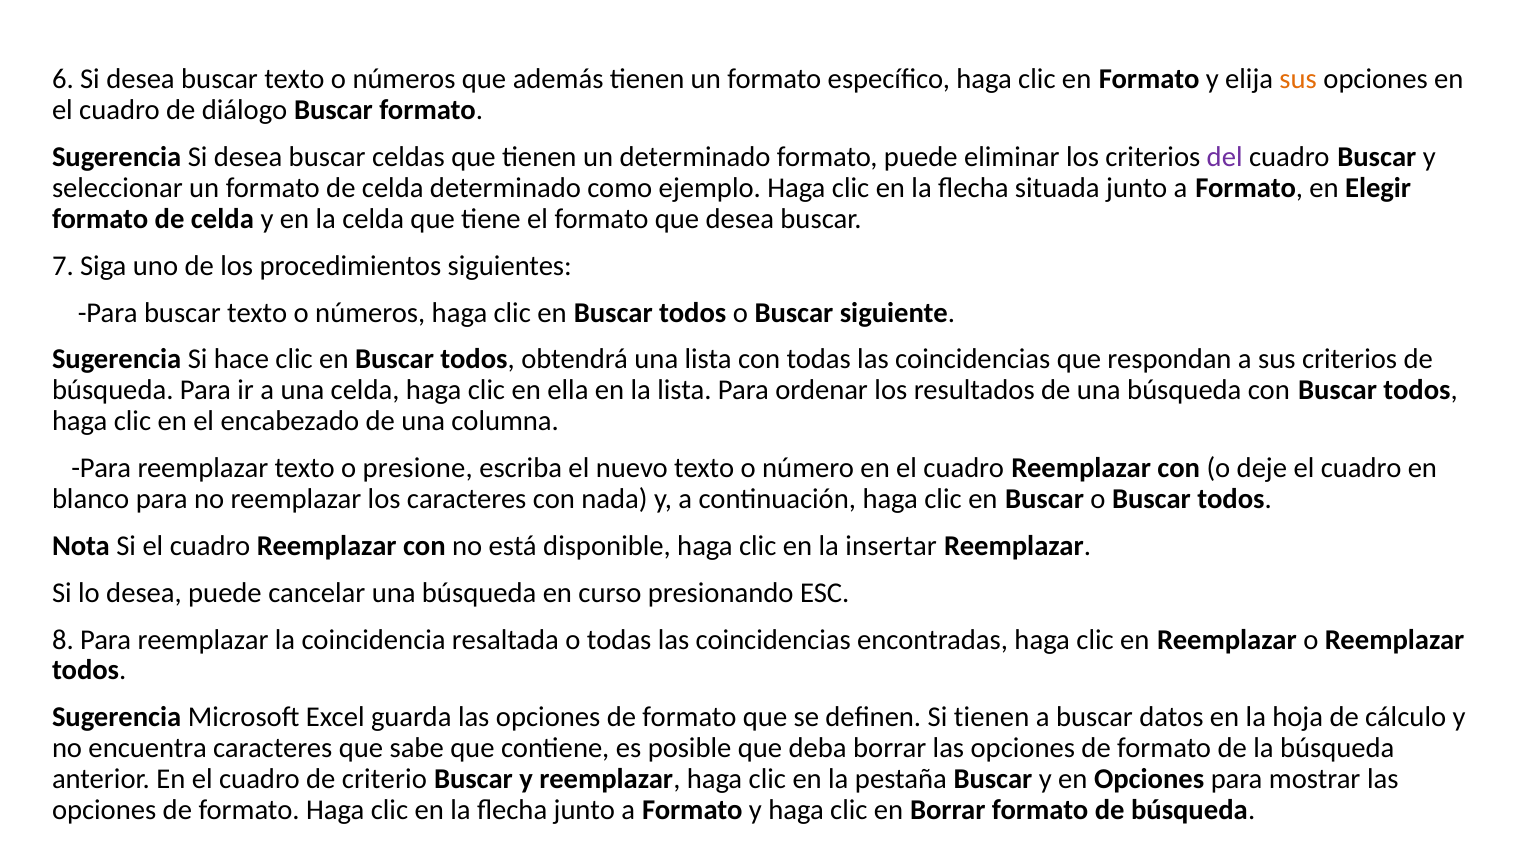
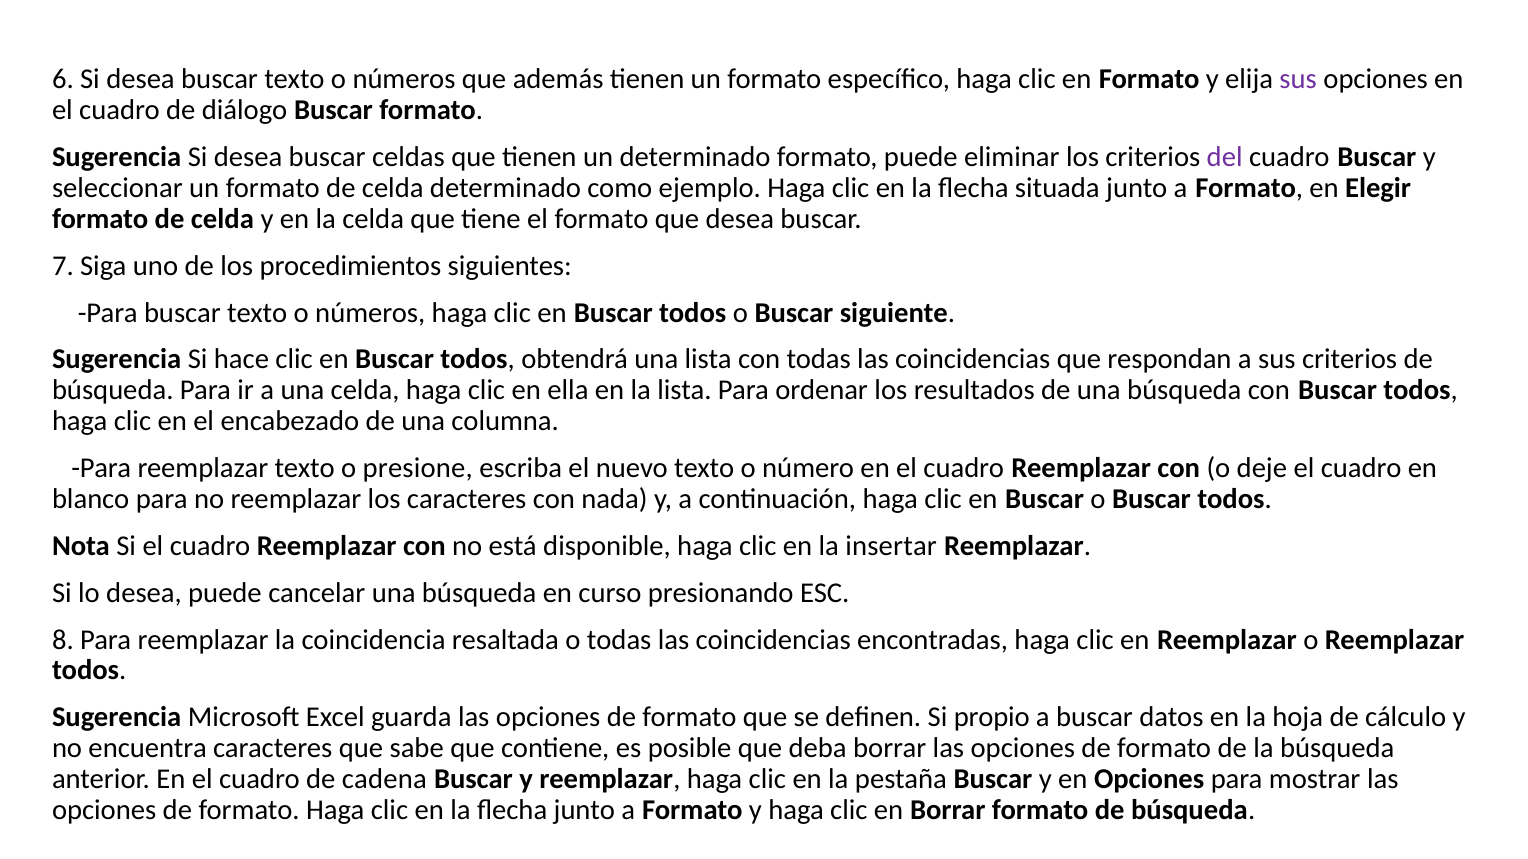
sus at (1298, 79) colour: orange -> purple
Si tienen: tienen -> propio
criterio: criterio -> cadena
